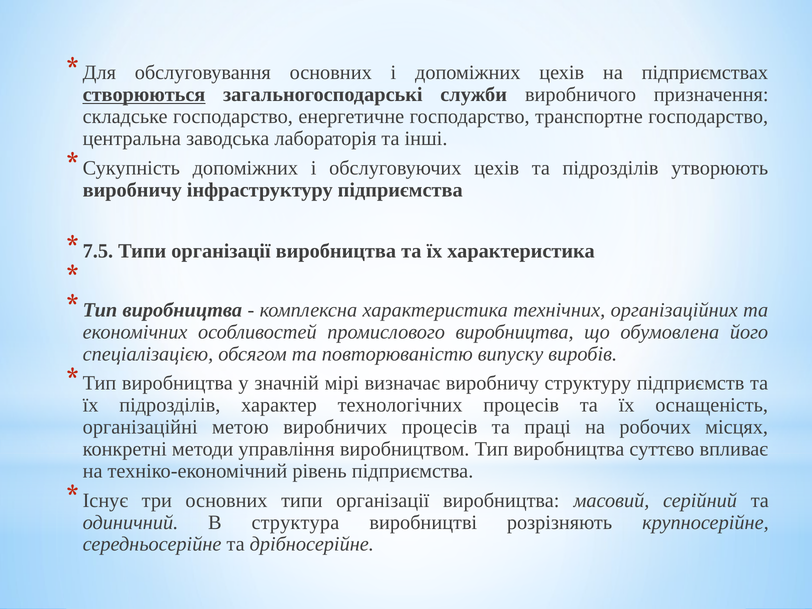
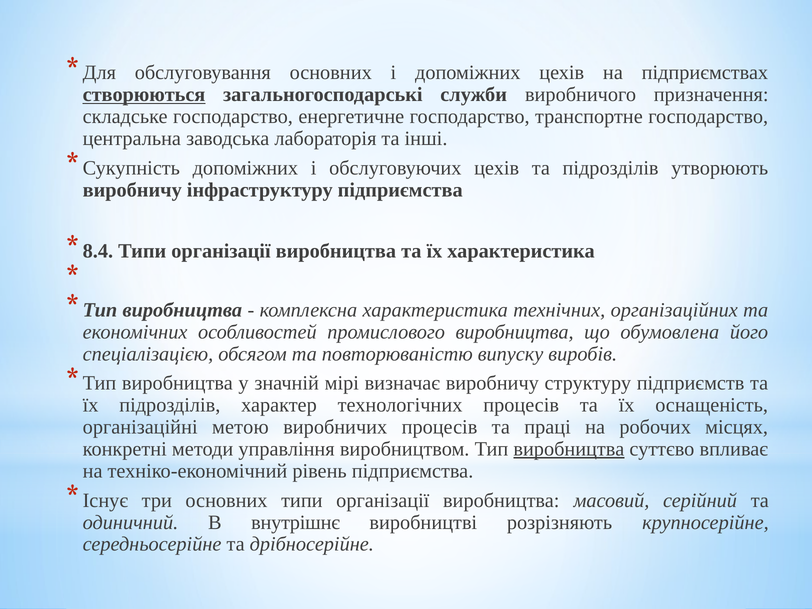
7.5: 7.5 -> 8.4
виробництва at (569, 449) underline: none -> present
структура: структура -> внутрішнє
